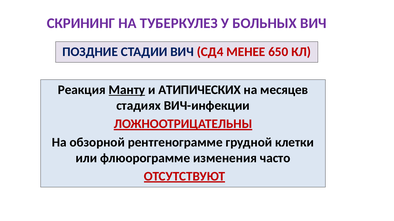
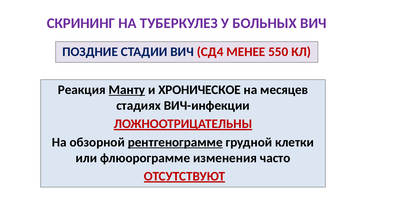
650: 650 -> 550
АТИПИЧЕСКИХ: АТИПИЧЕСКИХ -> ХРОНИЧЕСКОЕ
рентгенограмме underline: none -> present
